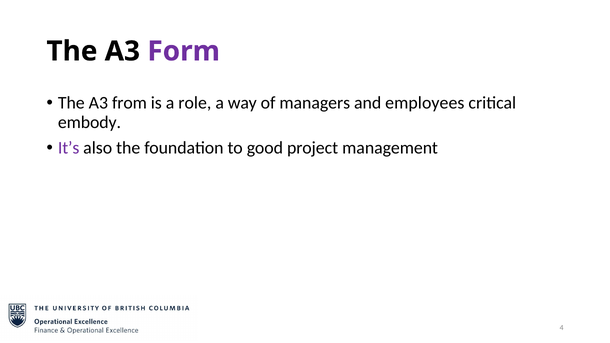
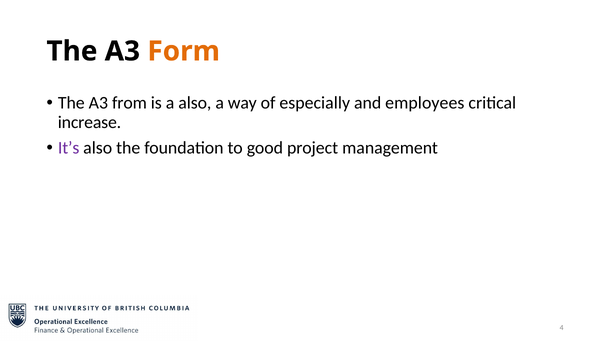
Form colour: purple -> orange
a role: role -> also
managers: managers -> especially
embody: embody -> increase
